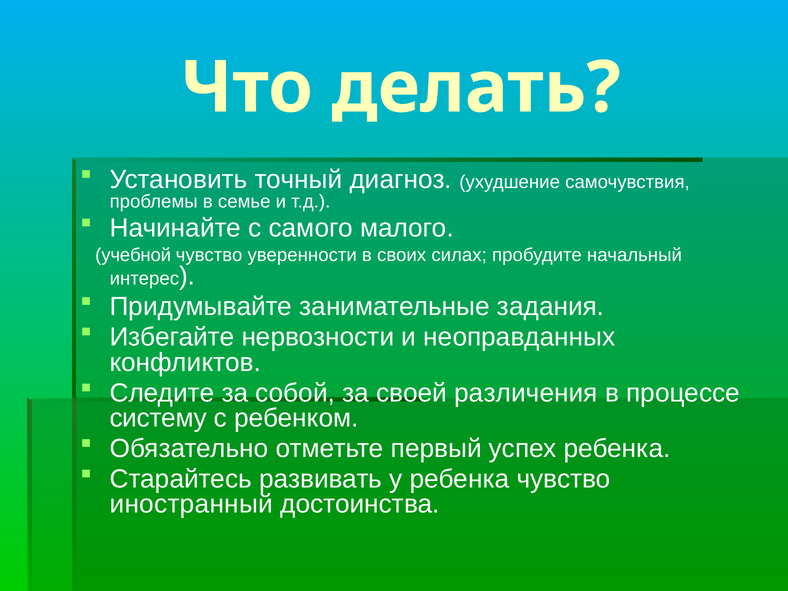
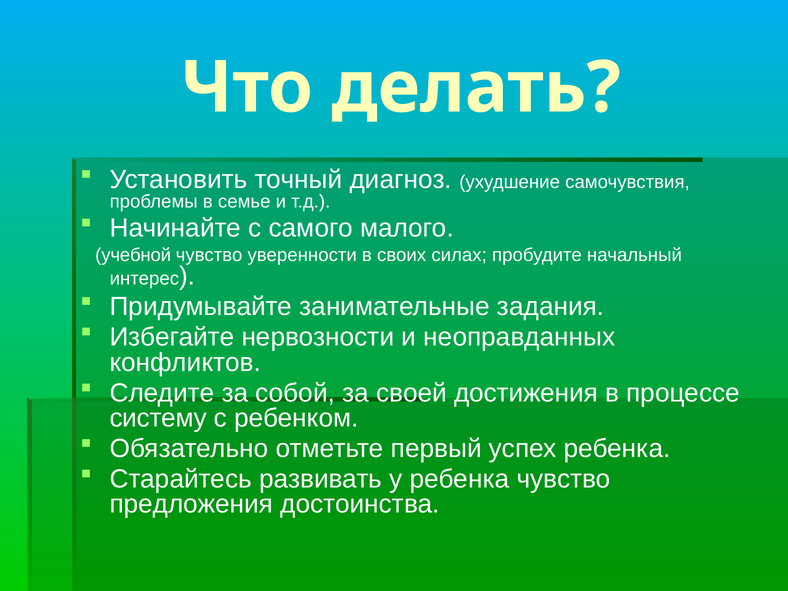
различения: различения -> достижения
иностранный: иностранный -> предложения
